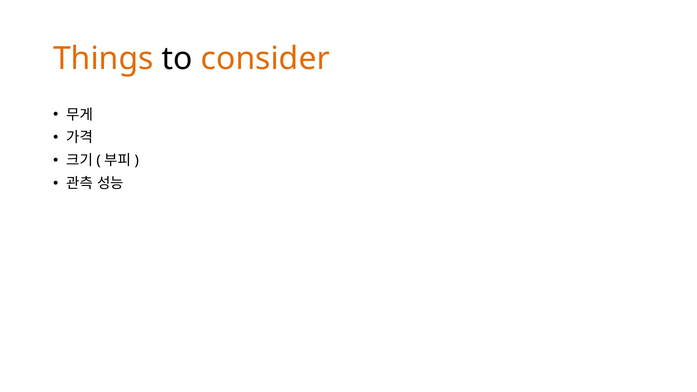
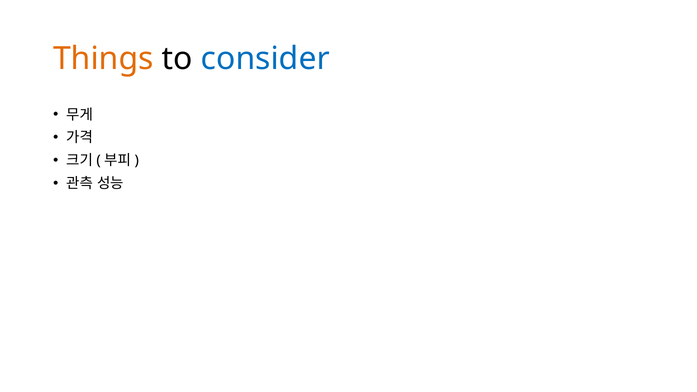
consider colour: orange -> blue
